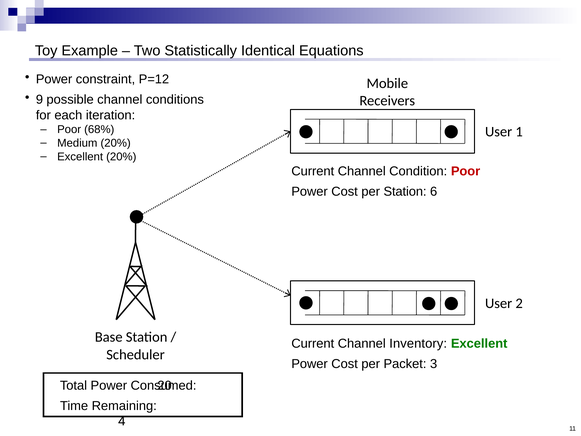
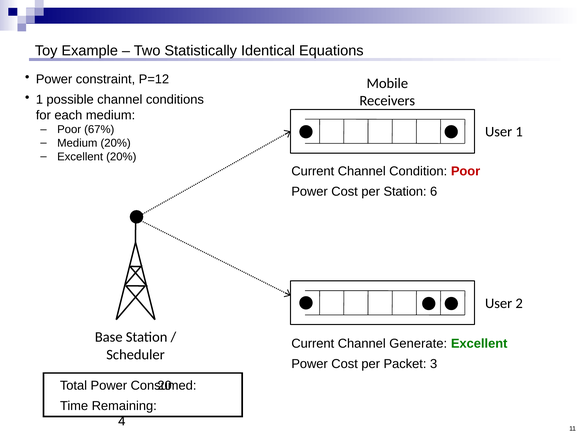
9 at (39, 100): 9 -> 1
each iteration: iteration -> medium
68%: 68% -> 67%
Inventory: Inventory -> Generate
